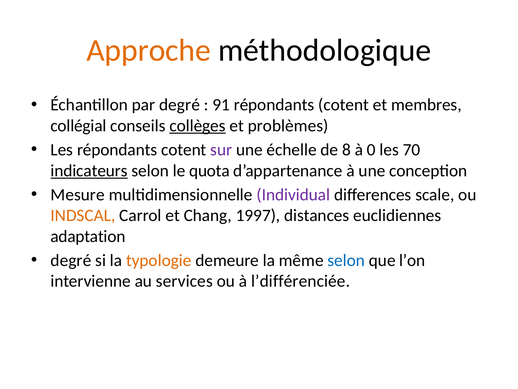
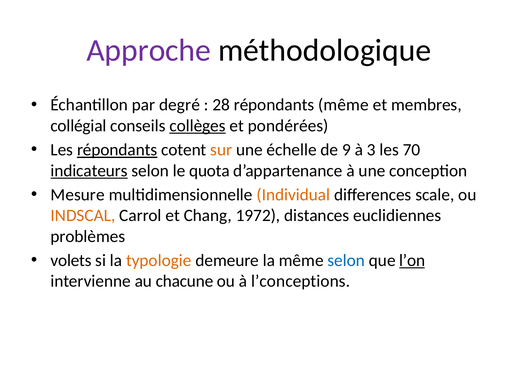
Approche colour: orange -> purple
91: 91 -> 28
cotent at (344, 105): cotent -> même
problèmes: problèmes -> pondérées
répondants at (117, 150) underline: none -> present
sur colour: purple -> orange
8: 8 -> 9
0: 0 -> 3
Individual colour: purple -> orange
1997: 1997 -> 1972
adaptation: adaptation -> problèmes
degré at (71, 260): degré -> volets
l’on underline: none -> present
services: services -> chacune
l’différenciée: l’différenciée -> l’conceptions
